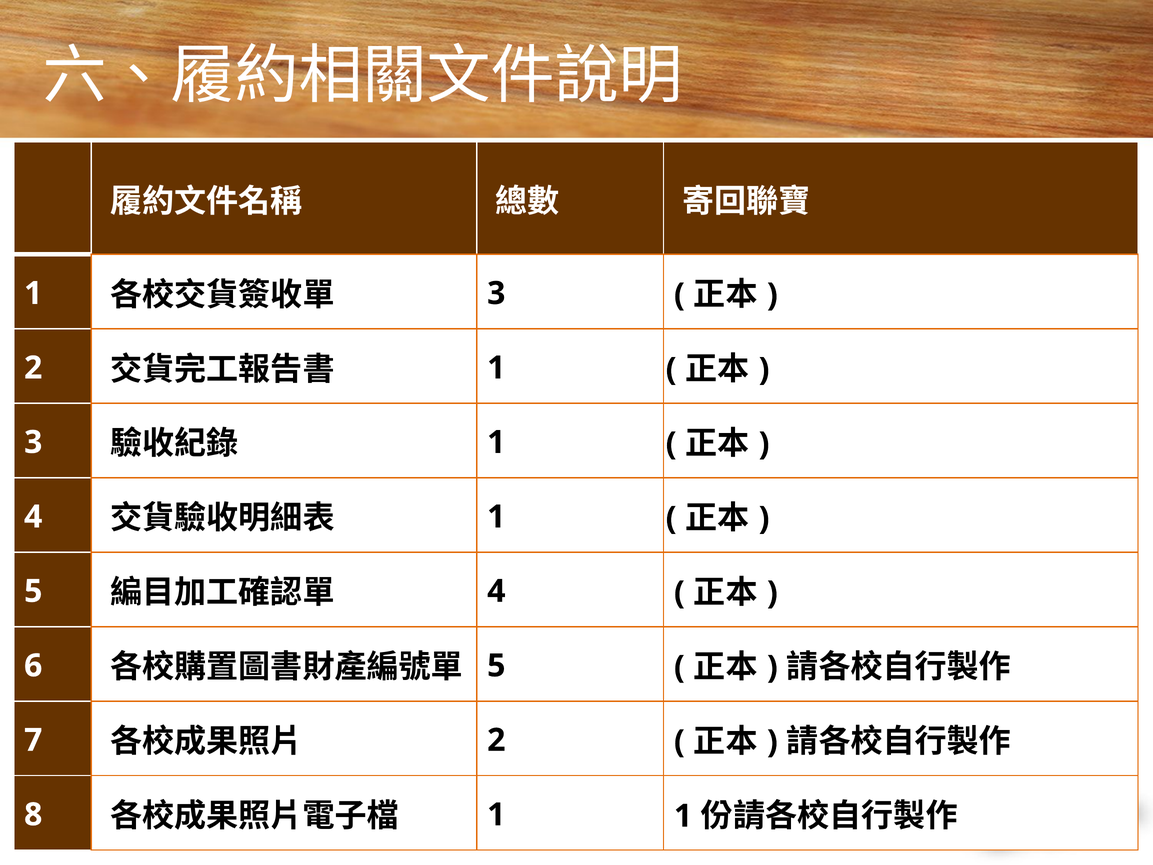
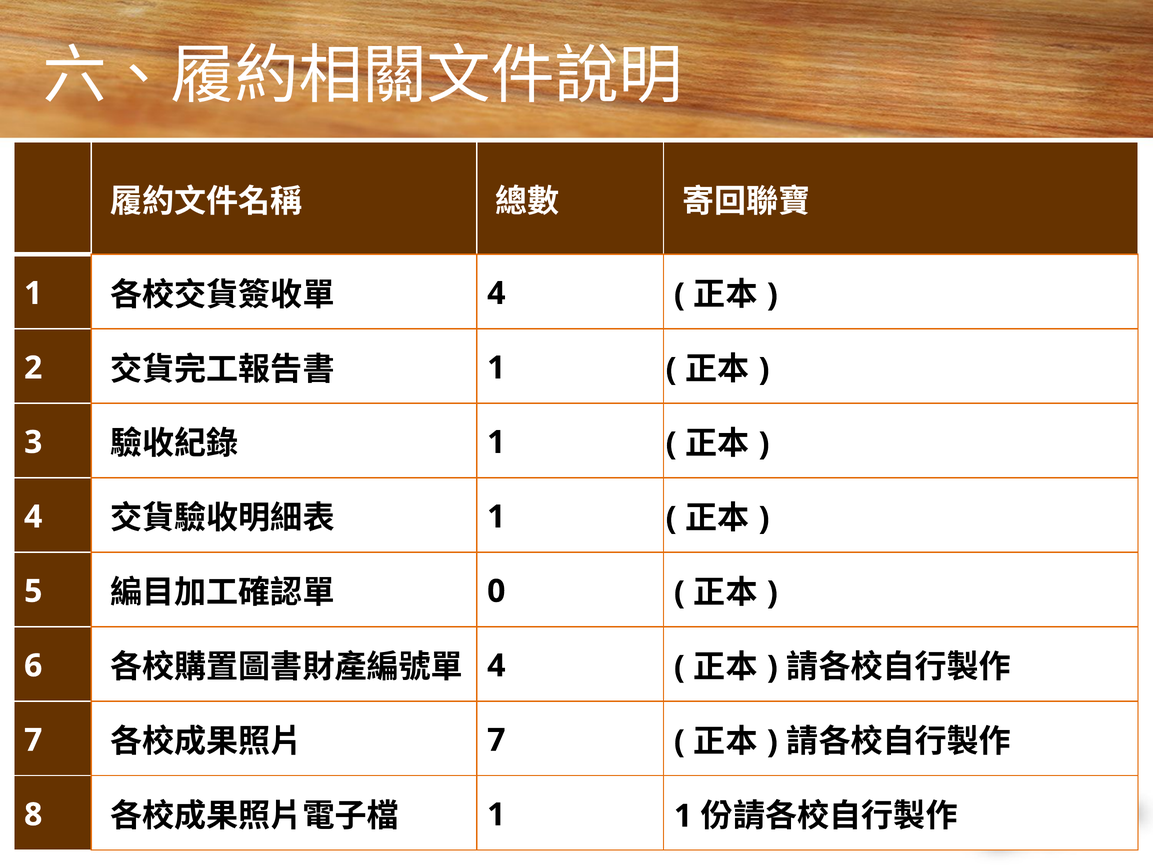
3 at (496, 293): 3 -> 4
4 at (496, 591): 4 -> 0
5 at (496, 666): 5 -> 4
2 at (496, 740): 2 -> 7
